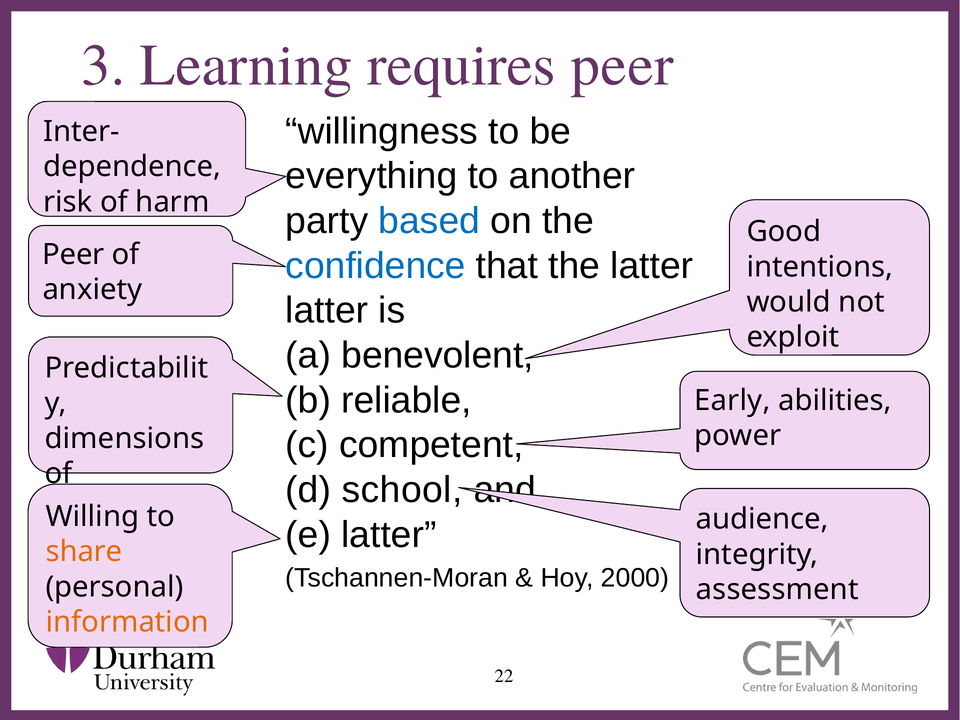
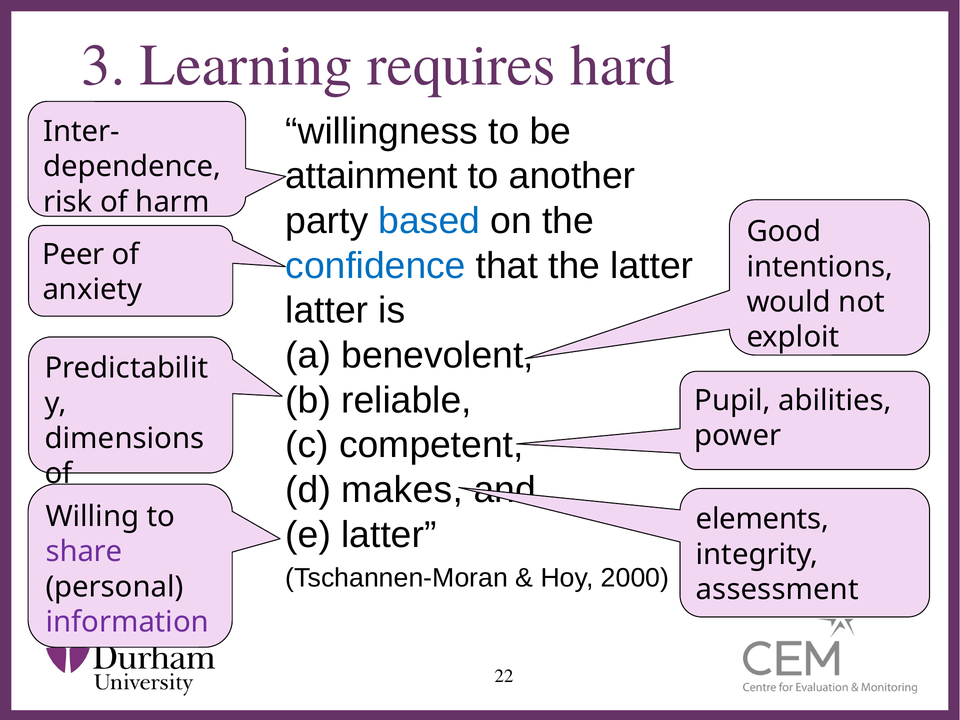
requires peer: peer -> hard
everything: everything -> attainment
Early: Early -> Pupil
school: school -> makes
audience: audience -> elements
share colour: orange -> purple
information colour: orange -> purple
